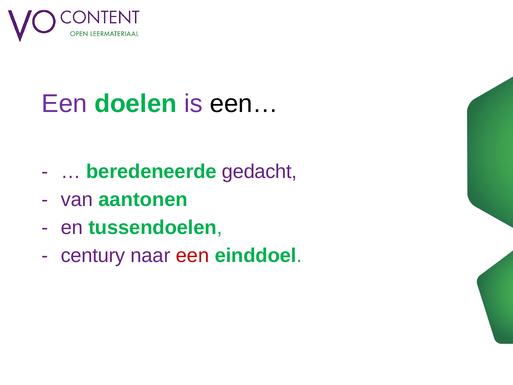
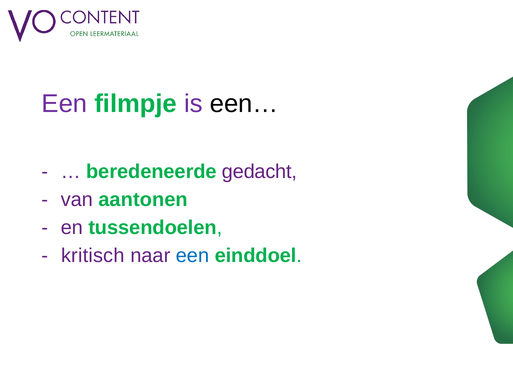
doelen: doelen -> filmpje
century: century -> kritisch
een at (192, 255) colour: red -> blue
